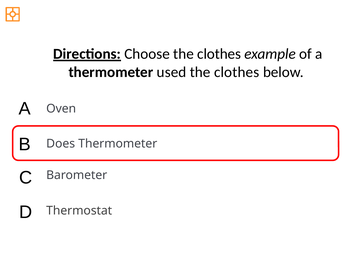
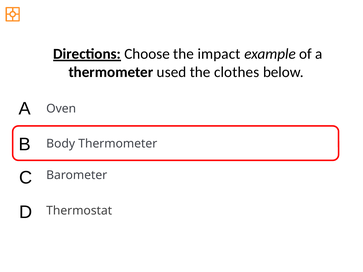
Choose the clothes: clothes -> impact
Does: Does -> Body
